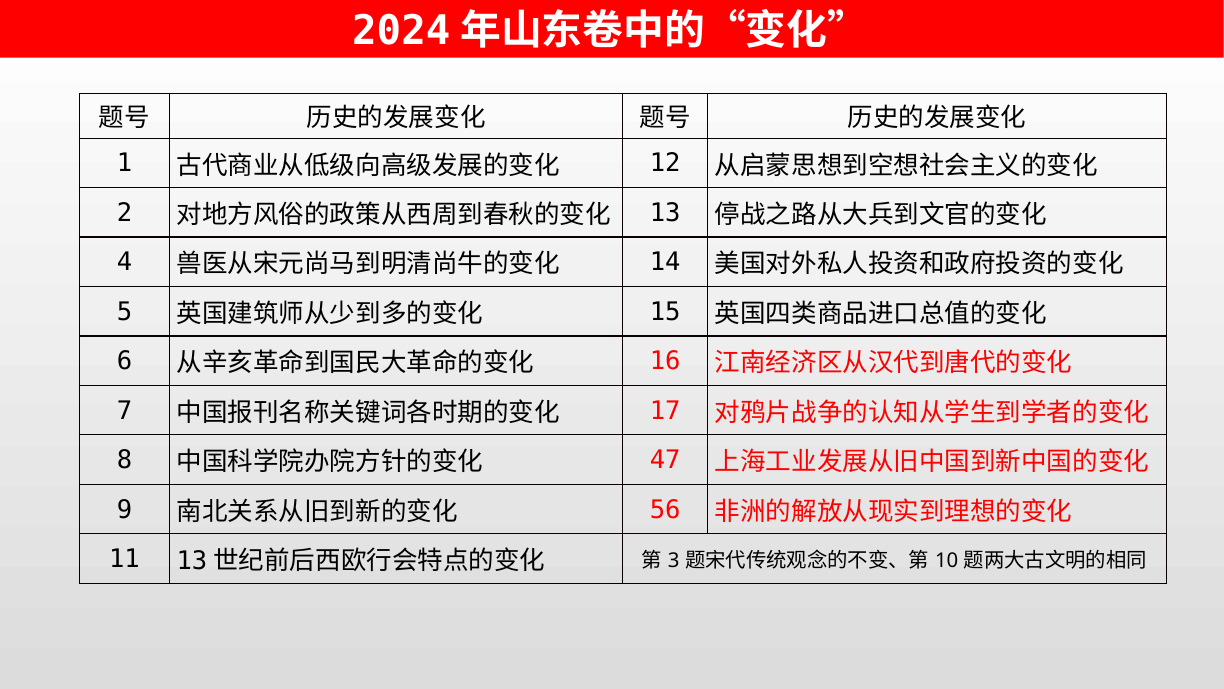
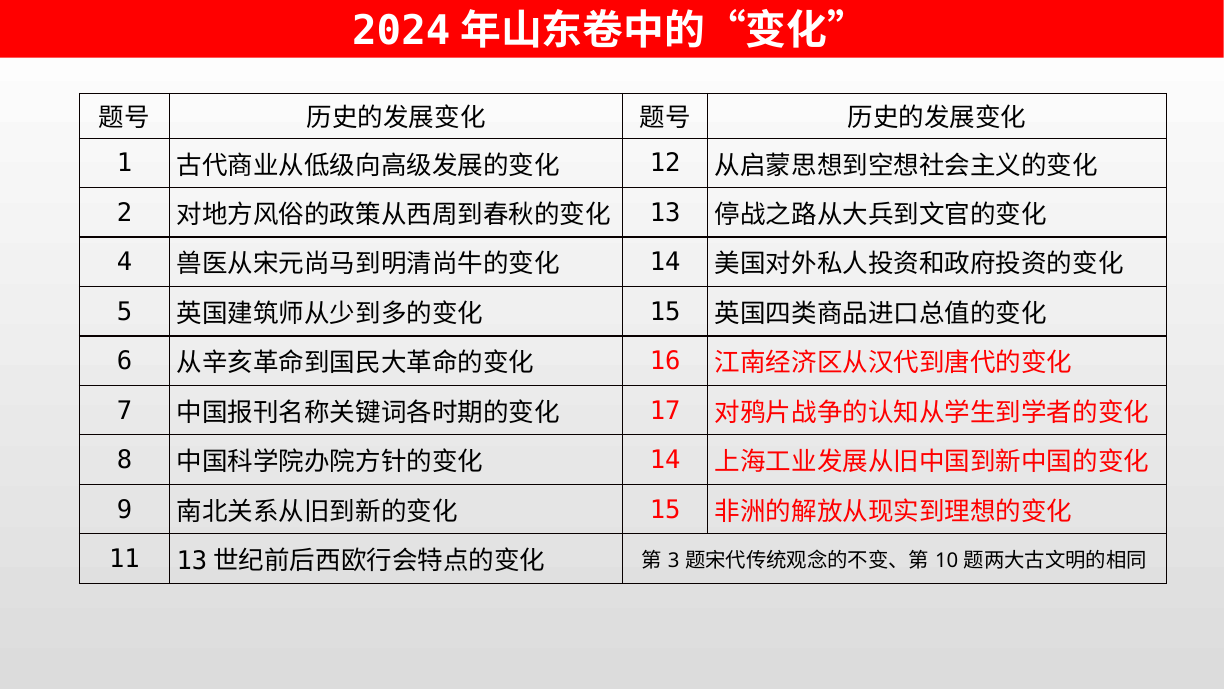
47 at (665, 460): 47 -> 14
56 at (665, 509): 56 -> 15
